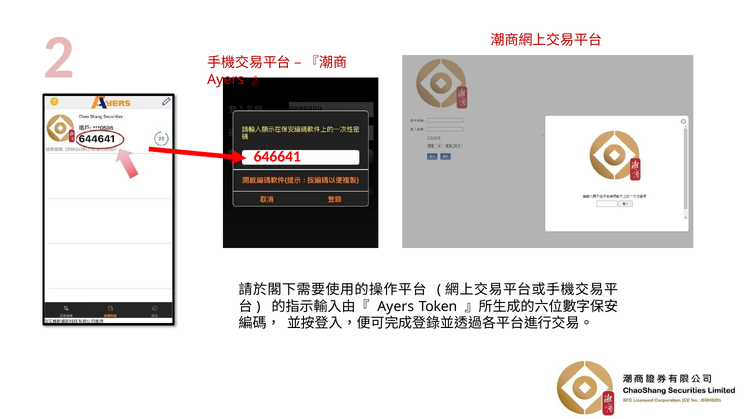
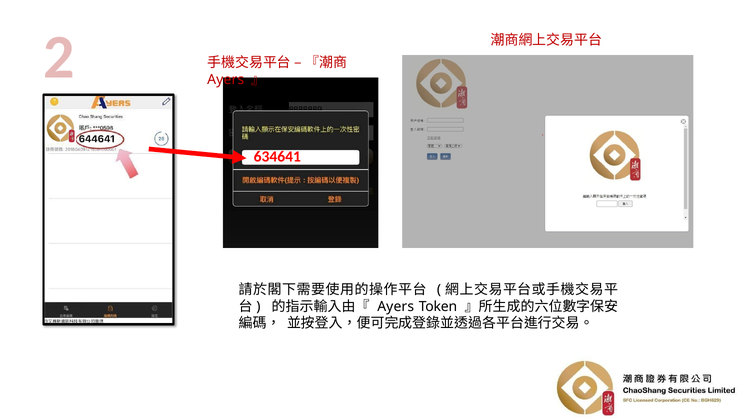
646641: 646641 -> 634641
